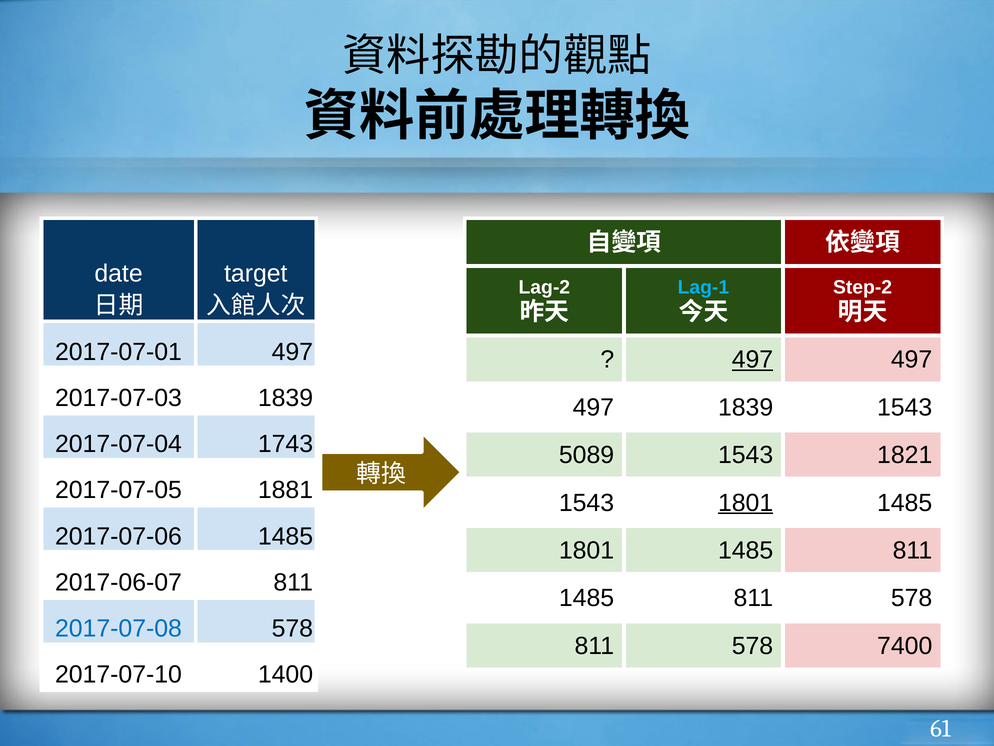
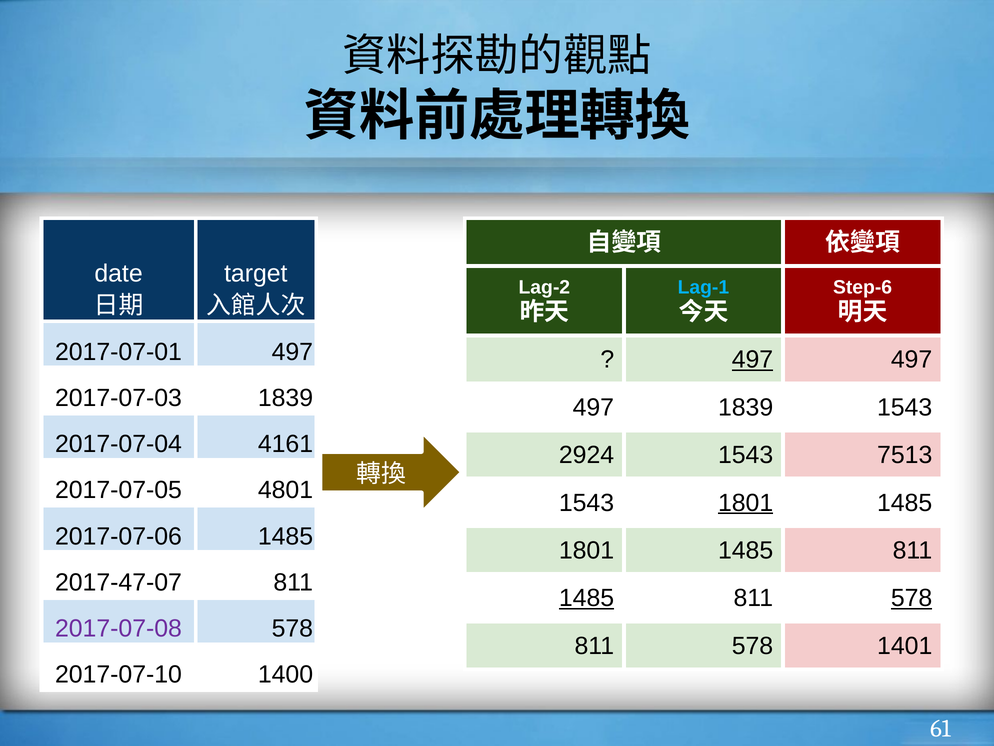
Step-2: Step-2 -> Step-6
1743: 1743 -> 4161
5089: 5089 -> 2924
1821: 1821 -> 7513
1881: 1881 -> 4801
2017-06-07: 2017-06-07 -> 2017-47-07
1485 at (587, 598) underline: none -> present
578 at (912, 598) underline: none -> present
2017-07-08 colour: blue -> purple
7400: 7400 -> 1401
